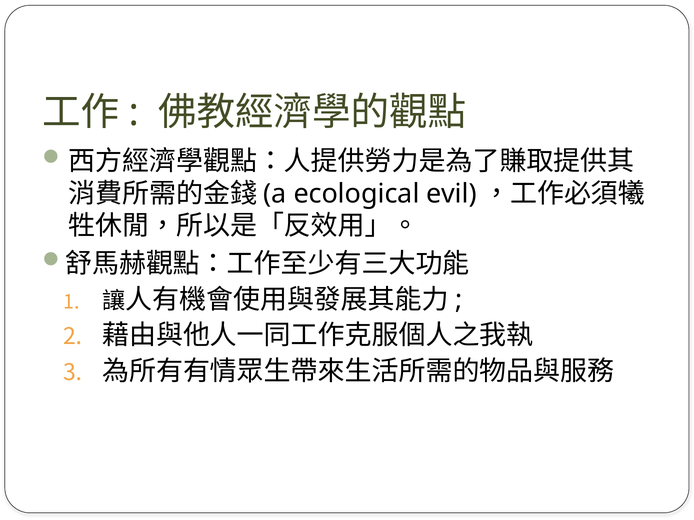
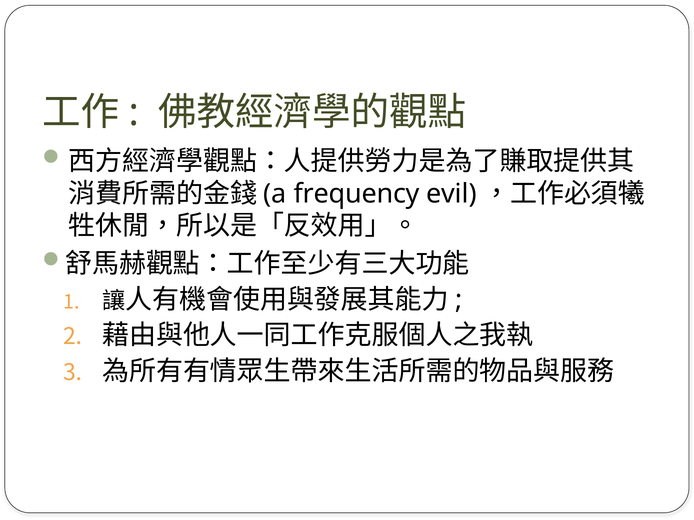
ecological: ecological -> frequency
